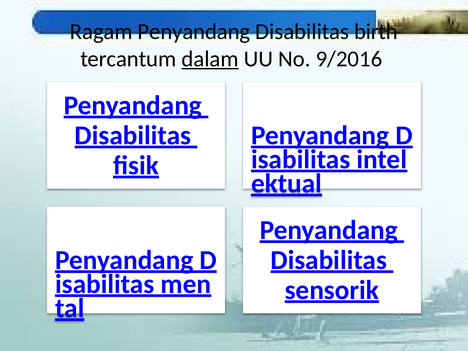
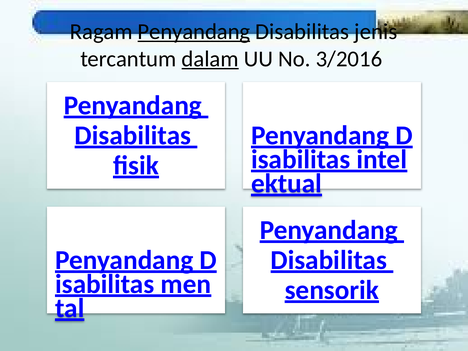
Penyandang at (194, 32) underline: none -> present
birth: birth -> jenis
9/2016: 9/2016 -> 3/2016
